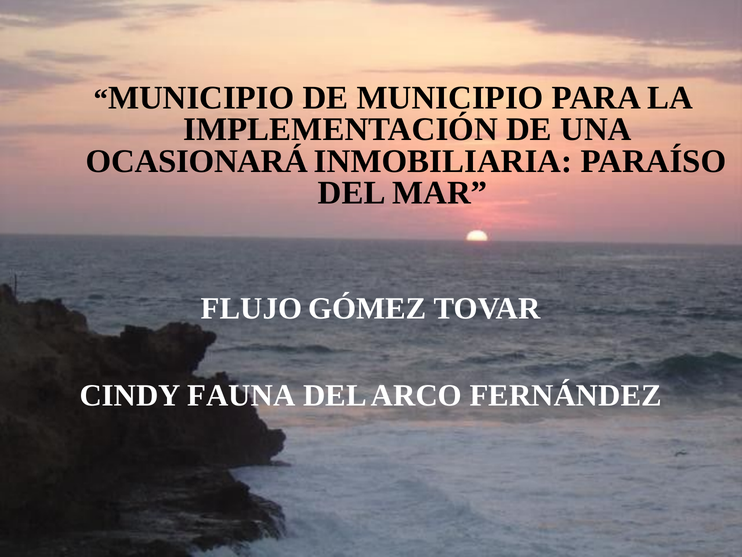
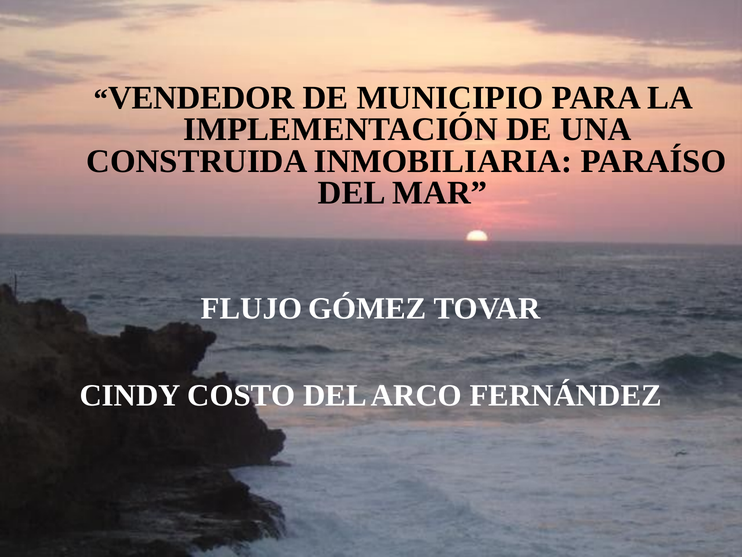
MUNICIPIO at (201, 98): MUNICIPIO -> VENDEDOR
OCASIONARÁ: OCASIONARÁ -> CONSTRUIDA
FAUNA: FAUNA -> COSTO
